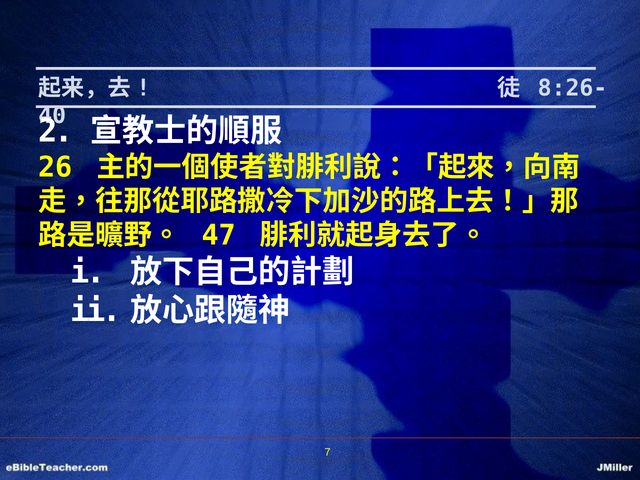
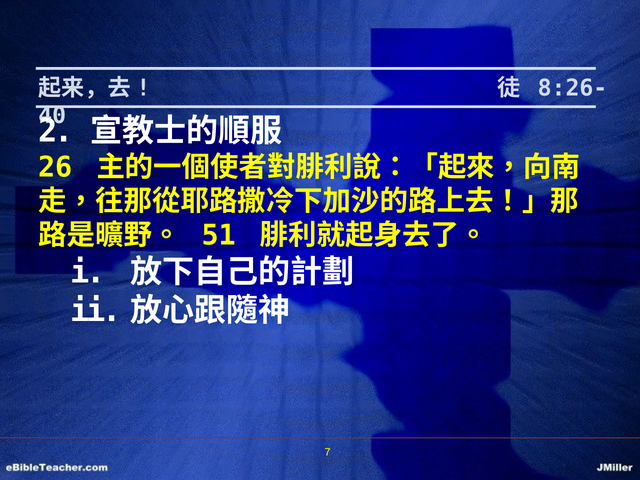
47: 47 -> 51
